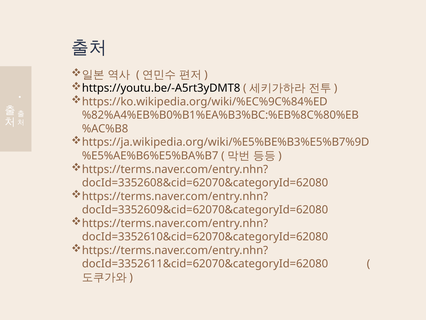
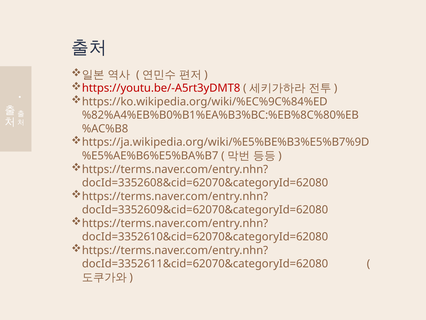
https://youtu.be/-A5rt3yDMT8 colour: black -> red
